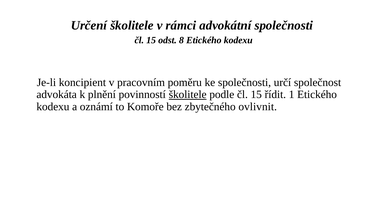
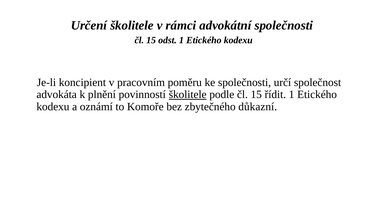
odst 8: 8 -> 1
ovlivnit: ovlivnit -> důkazní
